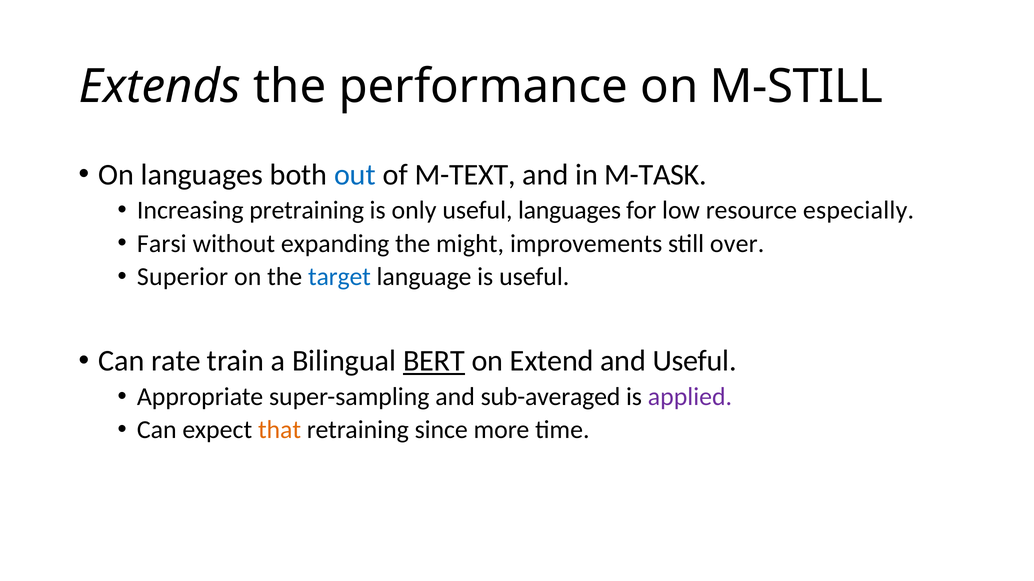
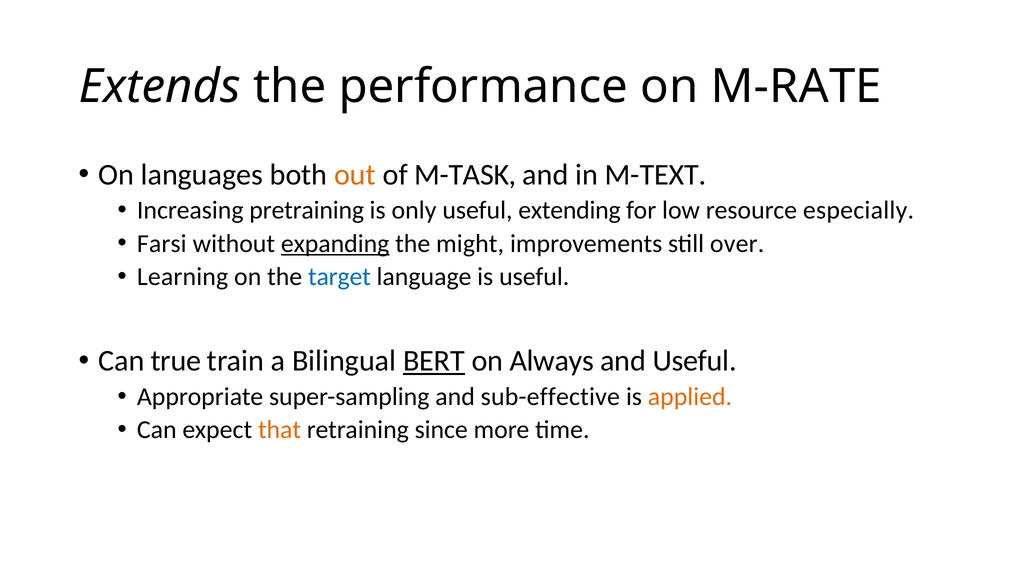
M-STILL: M-STILL -> M-RATE
out colour: blue -> orange
M-TEXT: M-TEXT -> M-TASK
M-TASK: M-TASK -> M-TEXT
useful languages: languages -> extending
expanding underline: none -> present
Superior: Superior -> Learning
rate: rate -> true
Extend: Extend -> Always
sub-averaged: sub-averaged -> sub-effective
applied colour: purple -> orange
